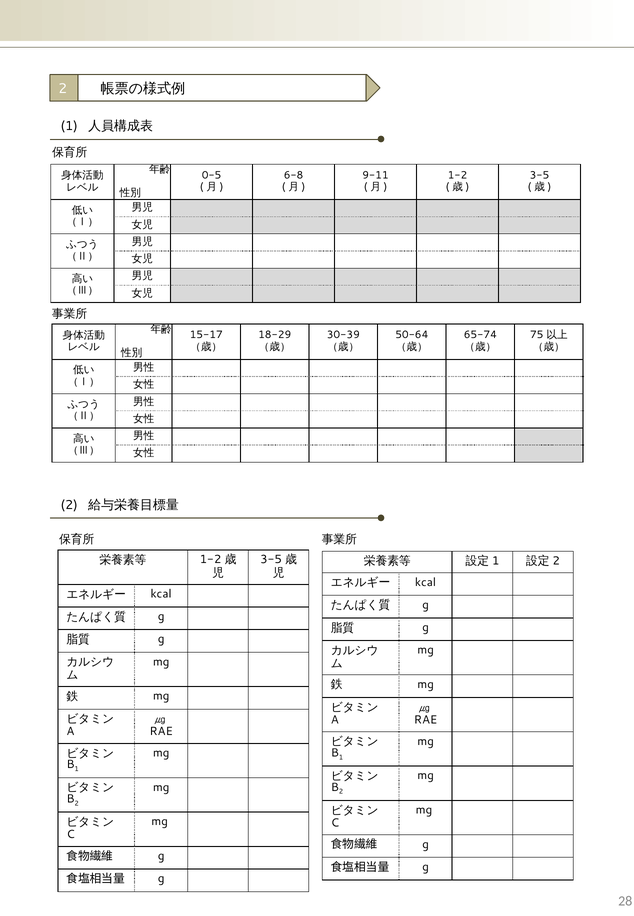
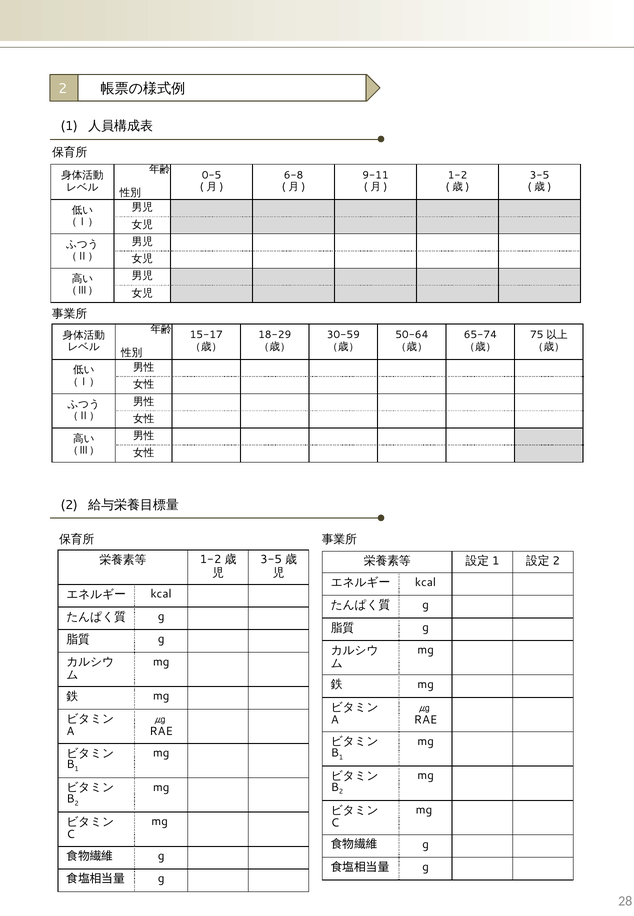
30-39: 30-39 -> 30-59
